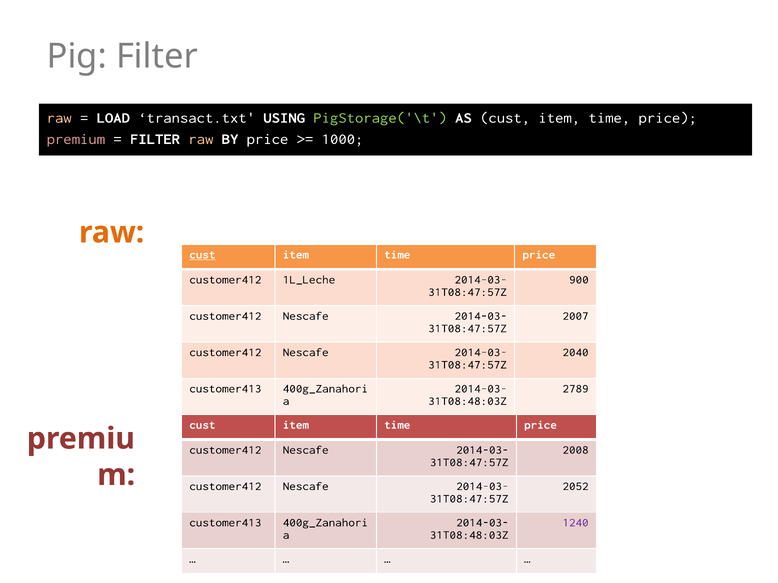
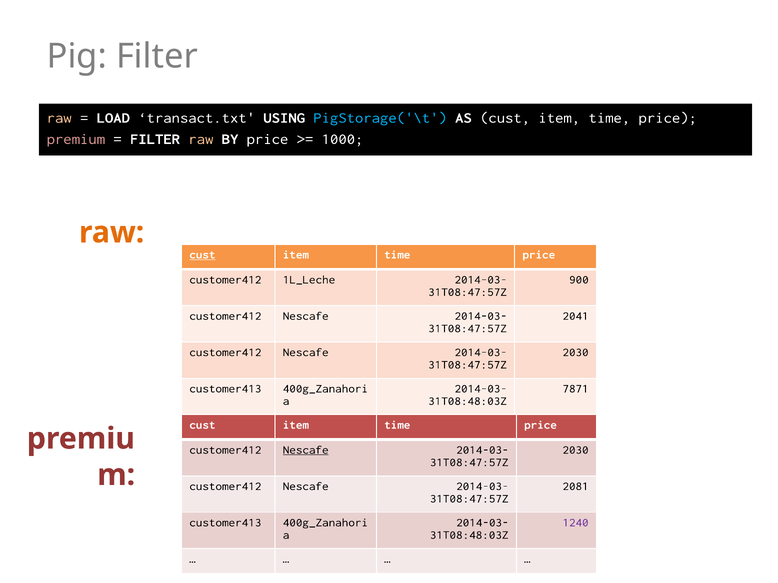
PigStorage('\t colour: light green -> light blue
2007: 2007 -> 2041
2040 at (576, 352): 2040 -> 2030
2789: 2789 -> 7871
Nescafe at (306, 450) underline: none -> present
2008 at (576, 450): 2008 -> 2030
2052: 2052 -> 2081
